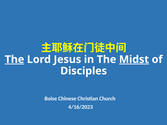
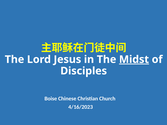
The at (14, 60) underline: present -> none
